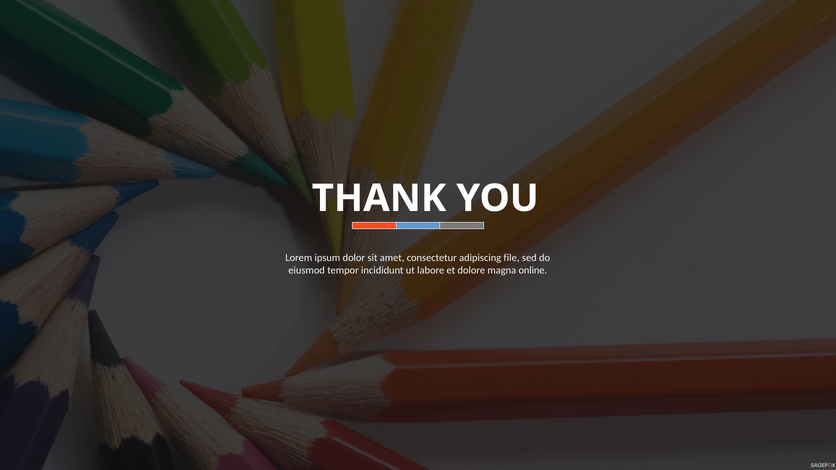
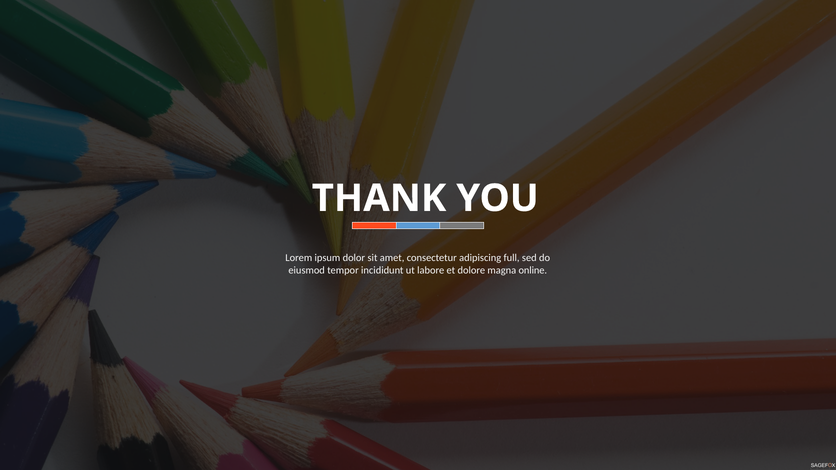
file: file -> full
